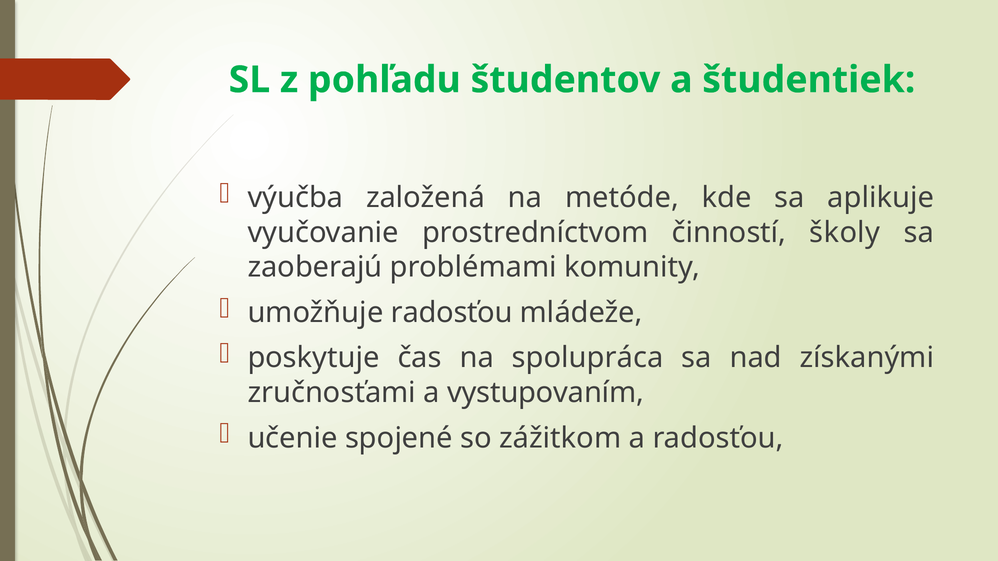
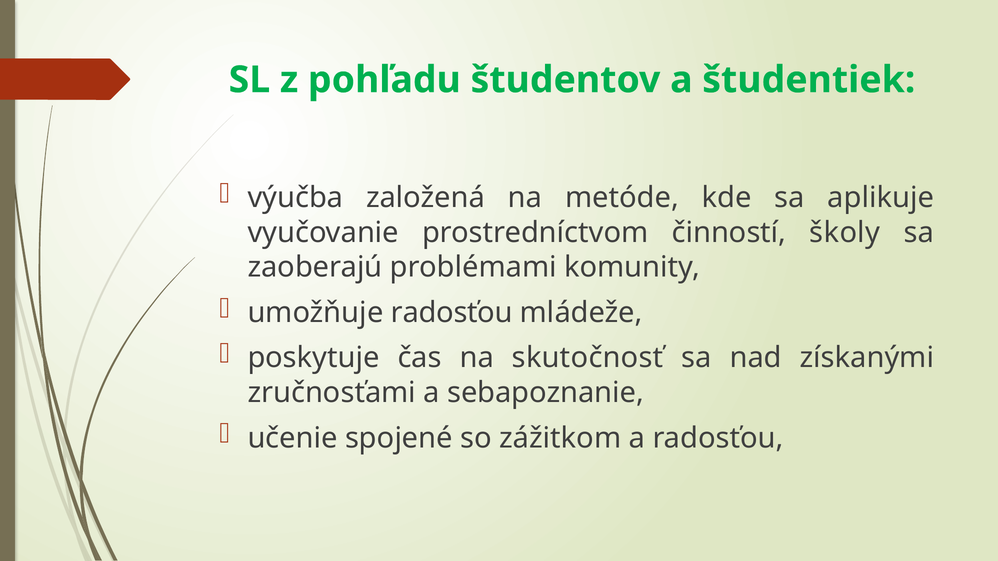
spolupráca: spolupráca -> skutočnosť
vystupovaním: vystupovaním -> sebapoznanie
